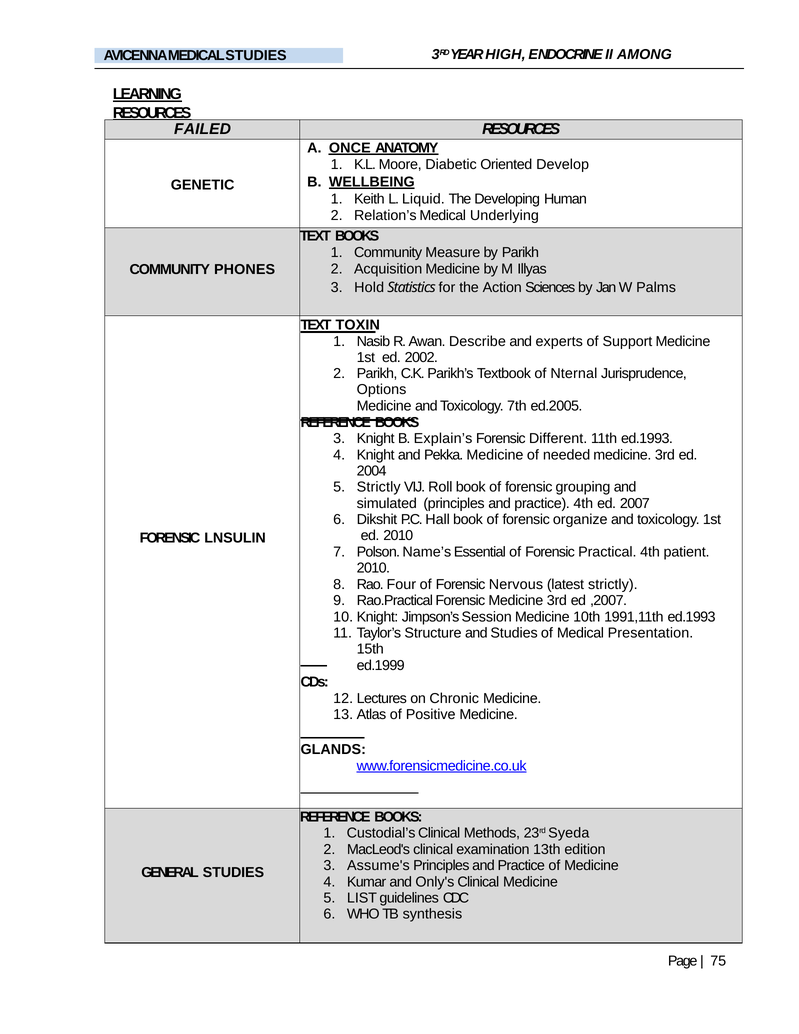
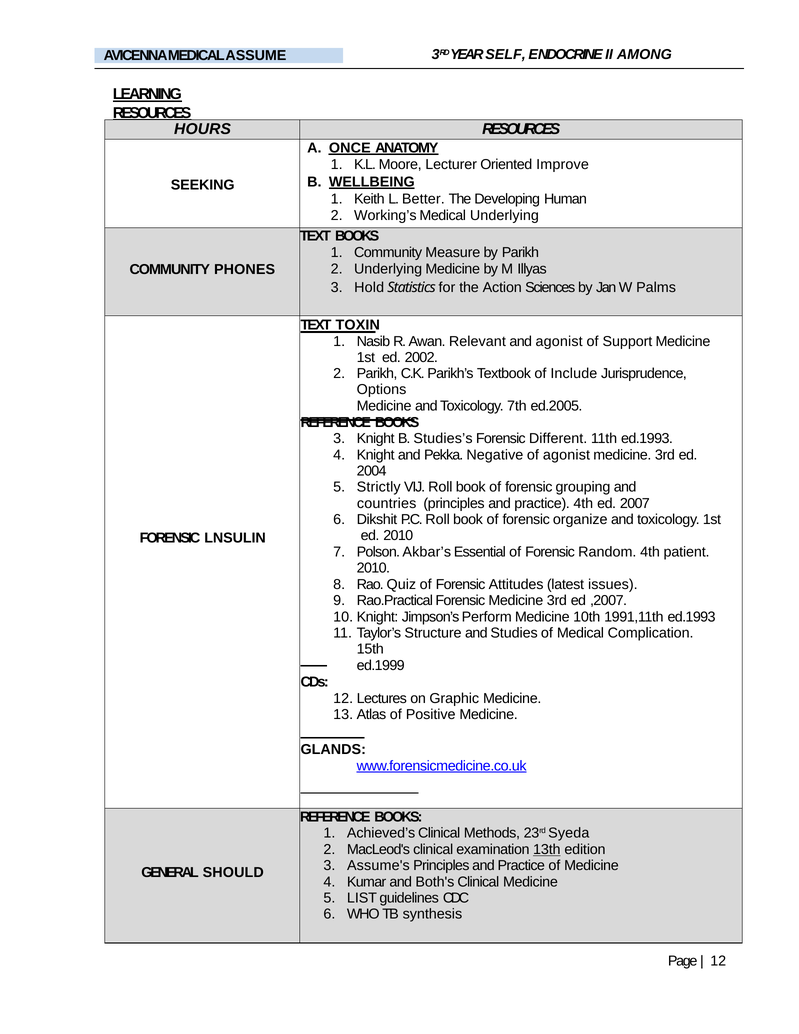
HIGH: HIGH -> SELF
MEDICAL STUDIES: STUDIES -> ASSUME
FAILED: FAILED -> HOURS
Diabetic: Diabetic -> Lecturer
Develop: Develop -> Improve
GENETIC: GENETIC -> SEEKING
Liquid: Liquid -> Better
Relation’s: Relation’s -> Working’s
Acquisition at (388, 269): Acquisition -> Underlying
Describe: Describe -> Relevant
and experts: experts -> agonist
Nternal: Nternal -> Include
Explain’s: Explain’s -> Studies’s
Pekka Medicine: Medicine -> Negative
of needed: needed -> agonist
simulated: simulated -> countries
P.C Hall: Hall -> Roll
Name’s: Name’s -> Akbar’s
Practical: Practical -> Random
Four: Four -> Quiz
Nervous: Nervous -> Attitudes
latest strictly: strictly -> issues
Session: Session -> Perform
Presentation: Presentation -> Complication
Chronic: Chronic -> Graphic
Custodial’s: Custodial’s -> Achieved’s
13th underline: none -> present
GENERAL STUDIES: STUDIES -> SHOULD
Only's: Only's -> Both's
75: 75 -> 12
